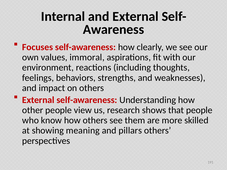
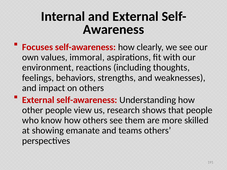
meaning: meaning -> emanate
pillars: pillars -> teams
